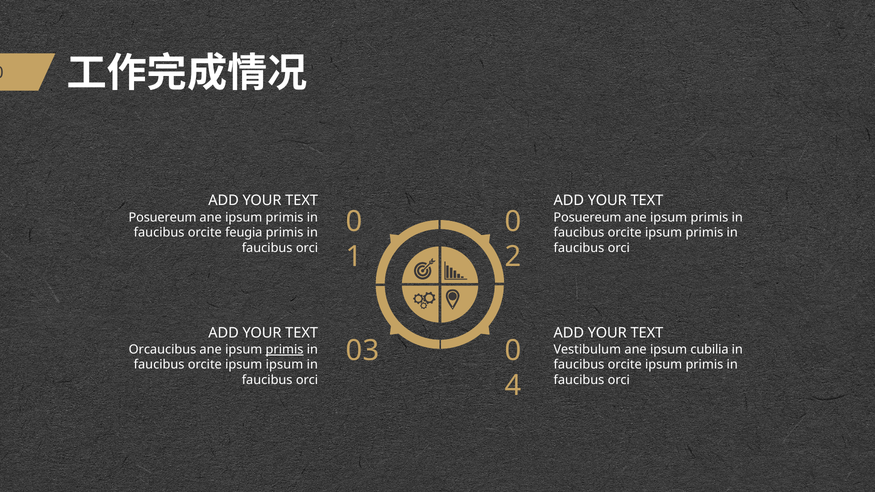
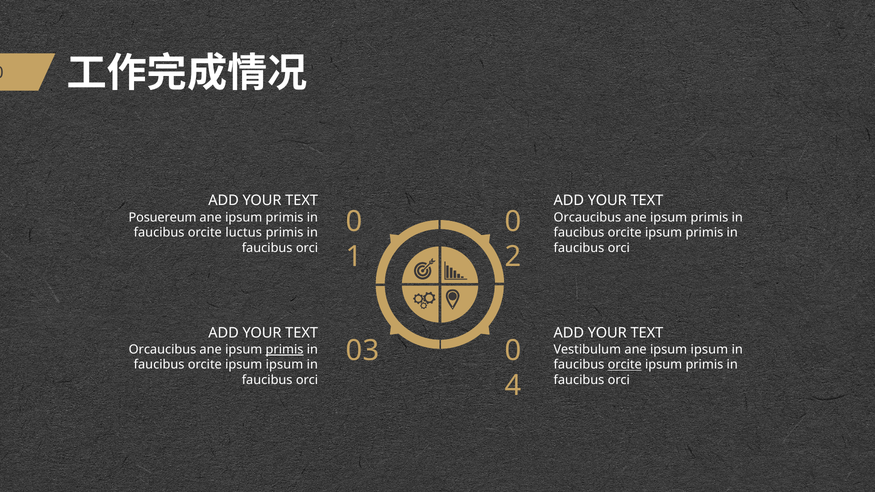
Posuereum at (587, 217): Posuereum -> Orcaucibus
feugia: feugia -> luctus
ane ipsum cubilia: cubilia -> ipsum
orcite at (625, 365) underline: none -> present
